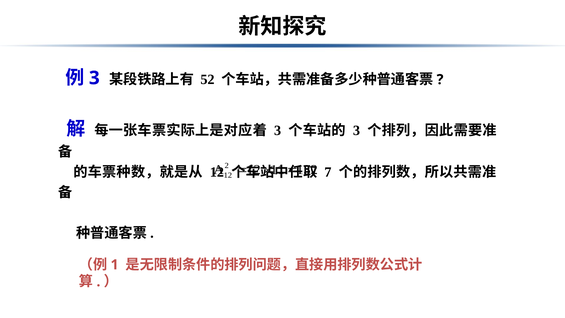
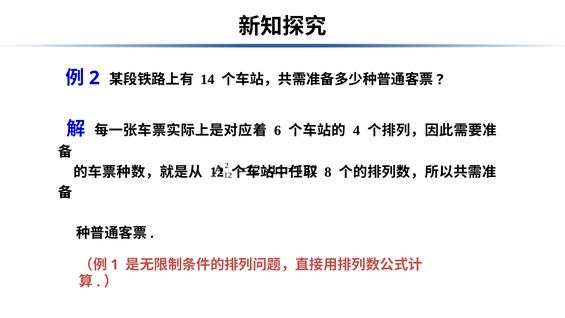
3 at (94, 78): 3 -> 2
52: 52 -> 14
3 at (278, 131): 3 -> 6
3 at (356, 131): 3 -> 4
7: 7 -> 8
